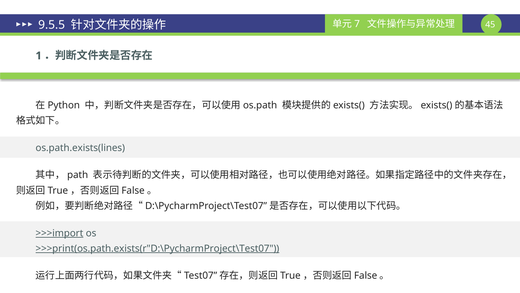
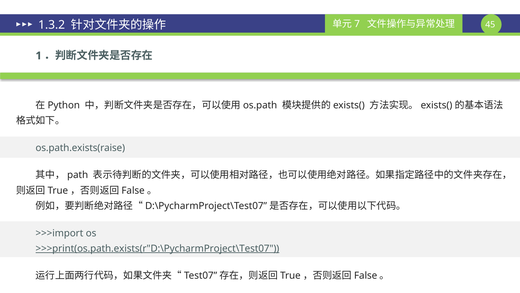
9.5.5: 9.5.5 -> 1.3.2
os.path.exists(lines: os.path.exists(lines -> os.path.exists(raise
>>>import underline: present -> none
